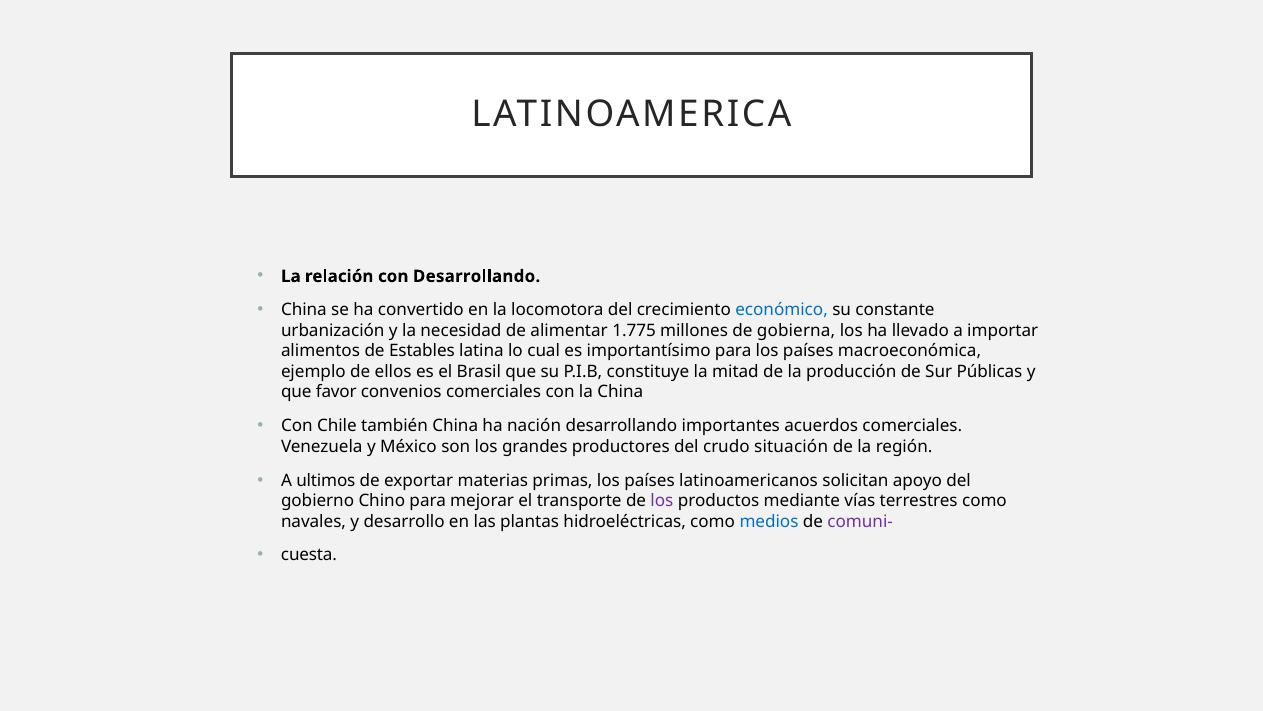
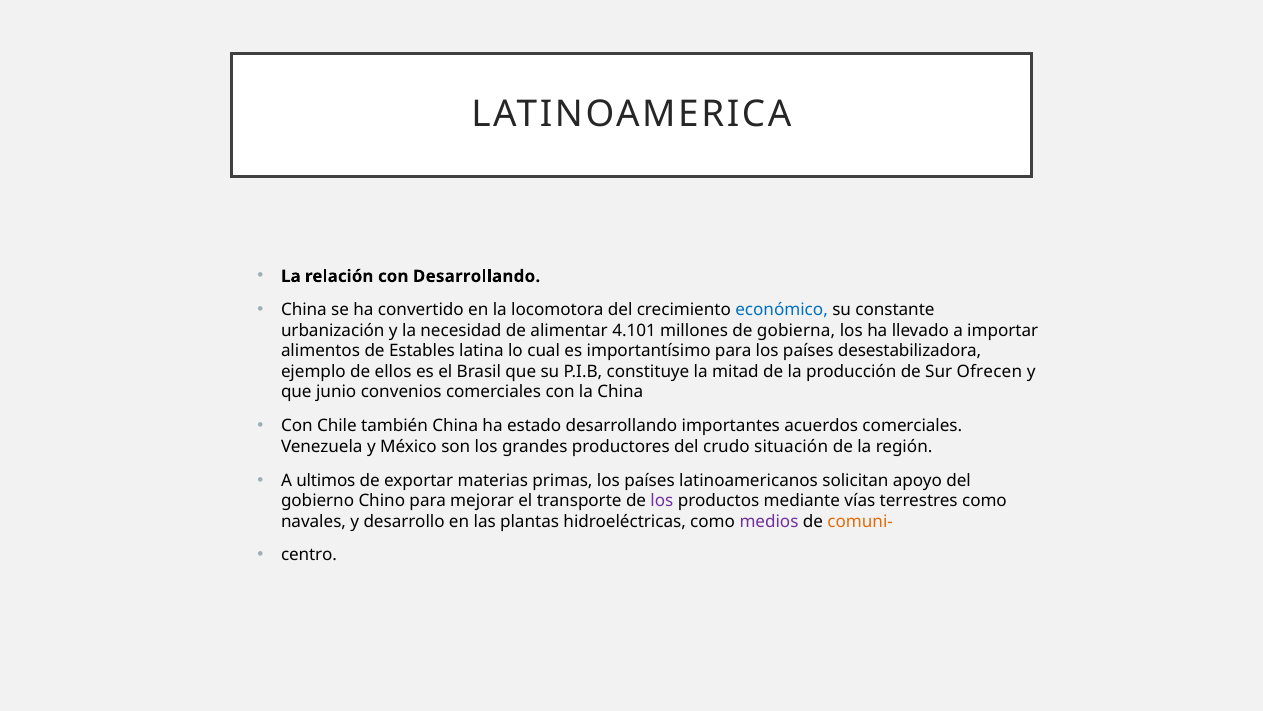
1.775: 1.775 -> 4.101
macroeconómica: macroeconómica -> desestabilizadora
Públicas: Públicas -> Ofrecen
favor: favor -> junio
nación: nación -> estado
medios colour: blue -> purple
comuni- colour: purple -> orange
cuesta: cuesta -> centro
